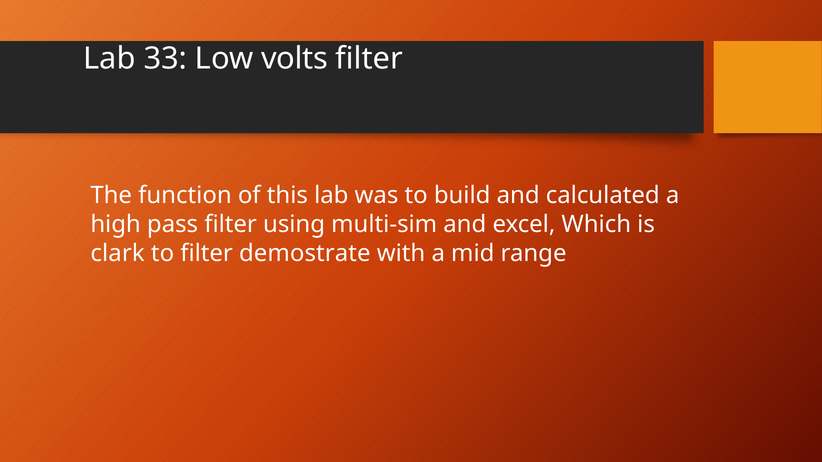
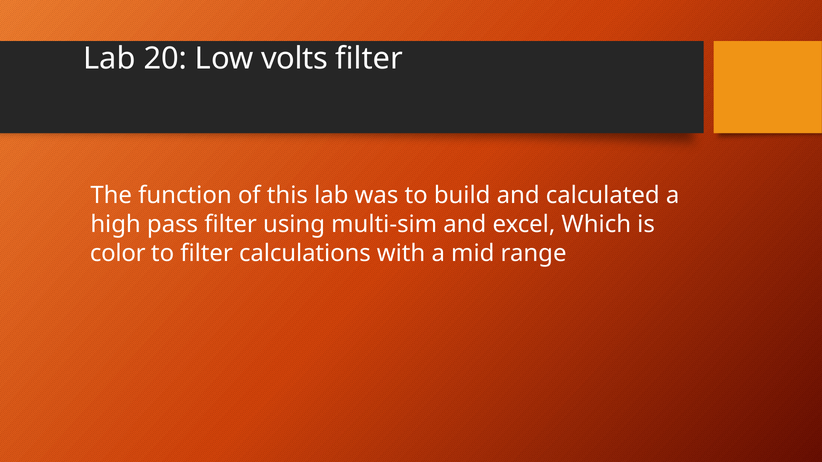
33: 33 -> 20
clark: clark -> color
demostrate: demostrate -> calculations
